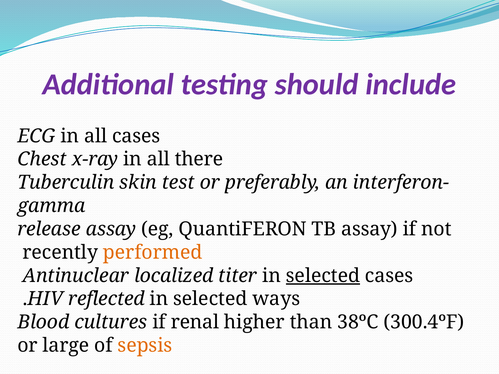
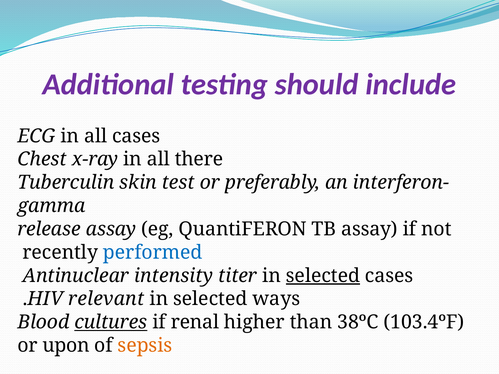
performed colour: orange -> blue
localized: localized -> intensity
reflected: reflected -> relevant
cultures underline: none -> present
300.4ºF: 300.4ºF -> 103.4ºF
large: large -> upon
